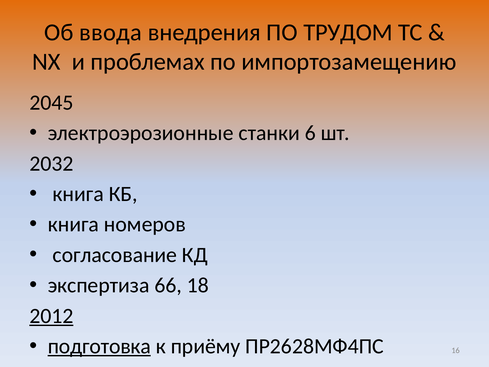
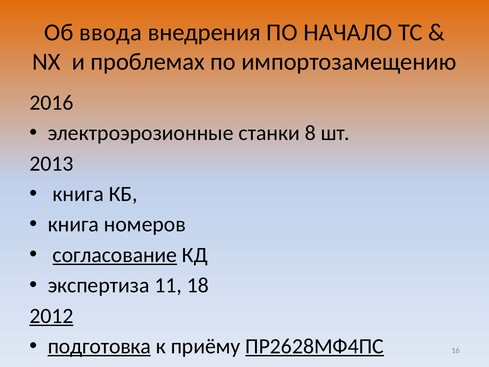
ТРУДОМ: ТРУДОМ -> НАЧАЛО
2045: 2045 -> 2016
6: 6 -> 8
2032: 2032 -> 2013
согласование underline: none -> present
66: 66 -> 11
ПР2628МФ4ПС underline: none -> present
